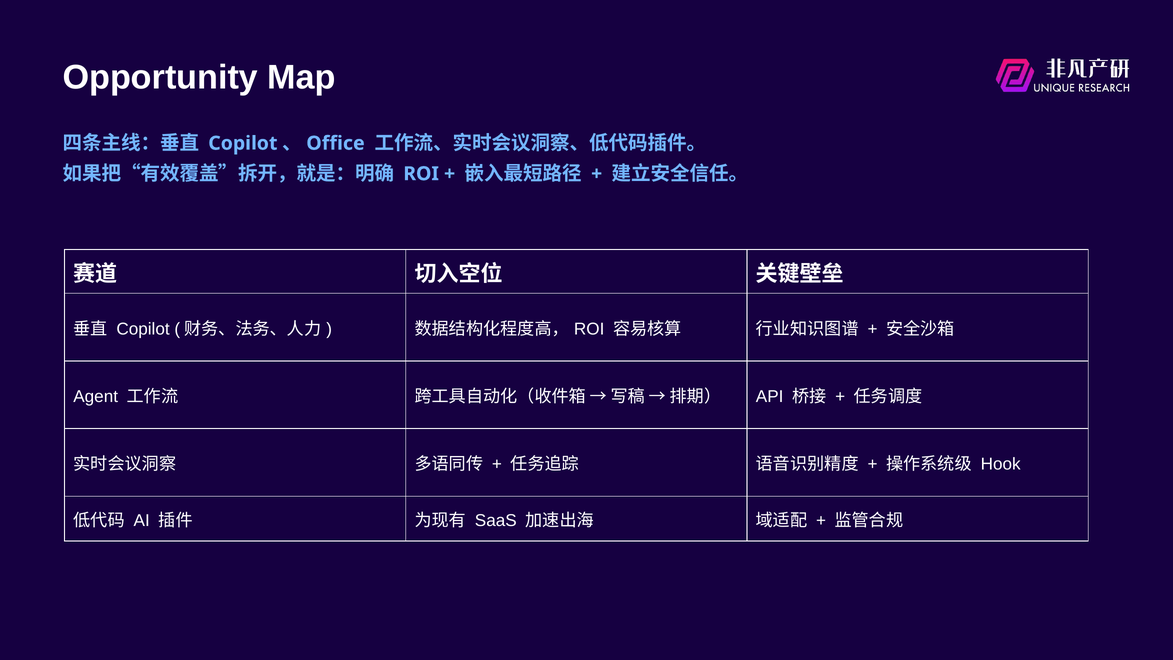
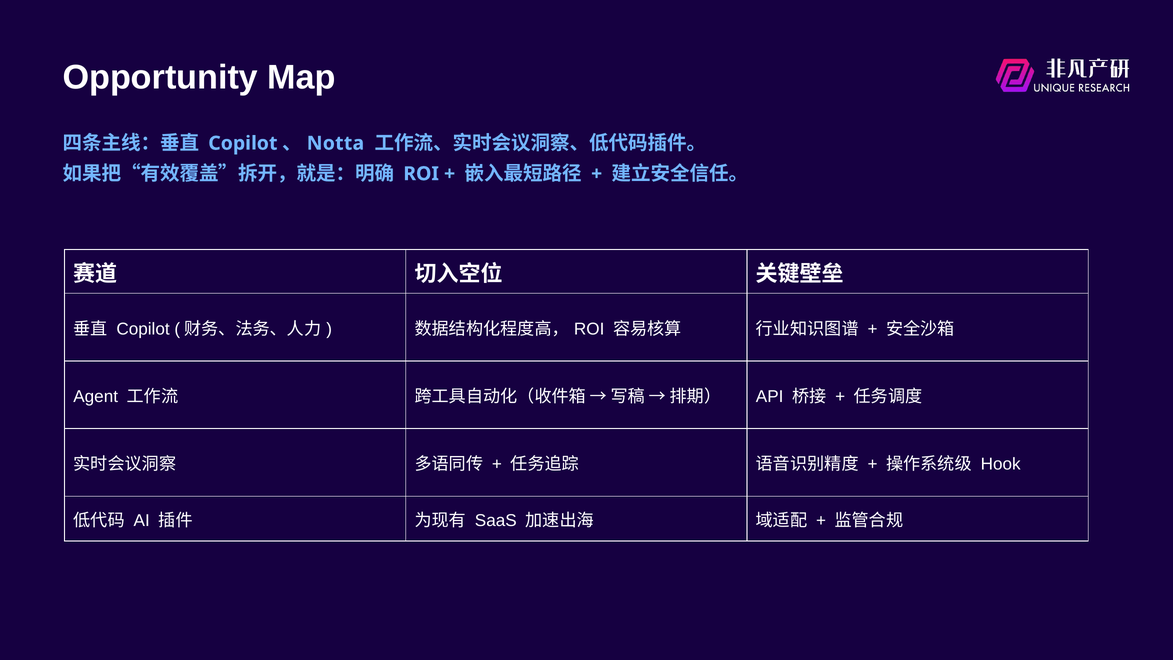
Office: Office -> Notta
